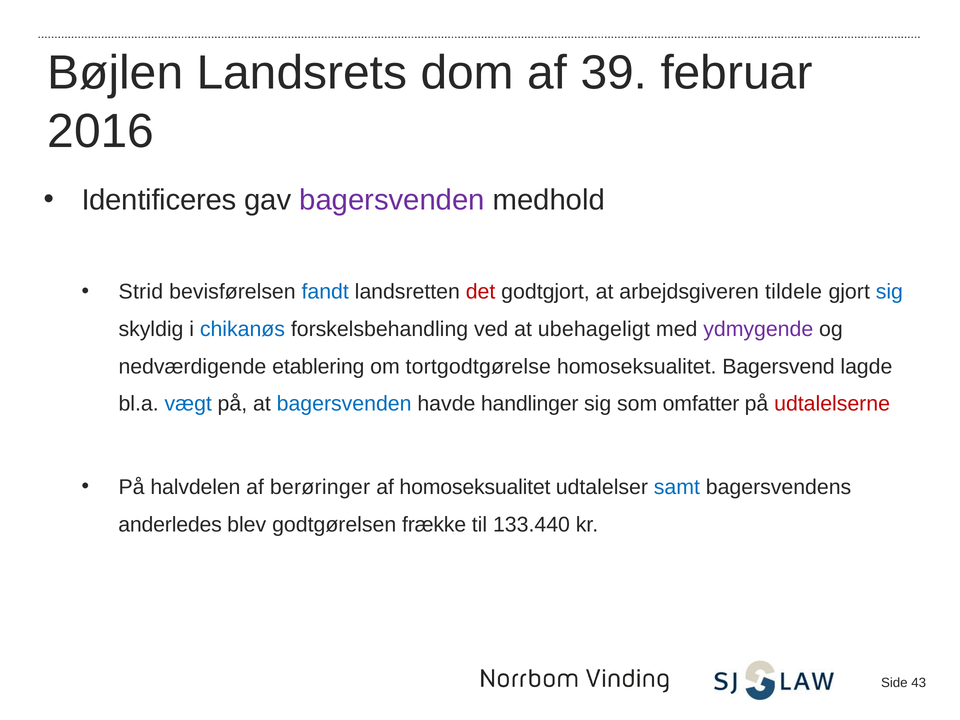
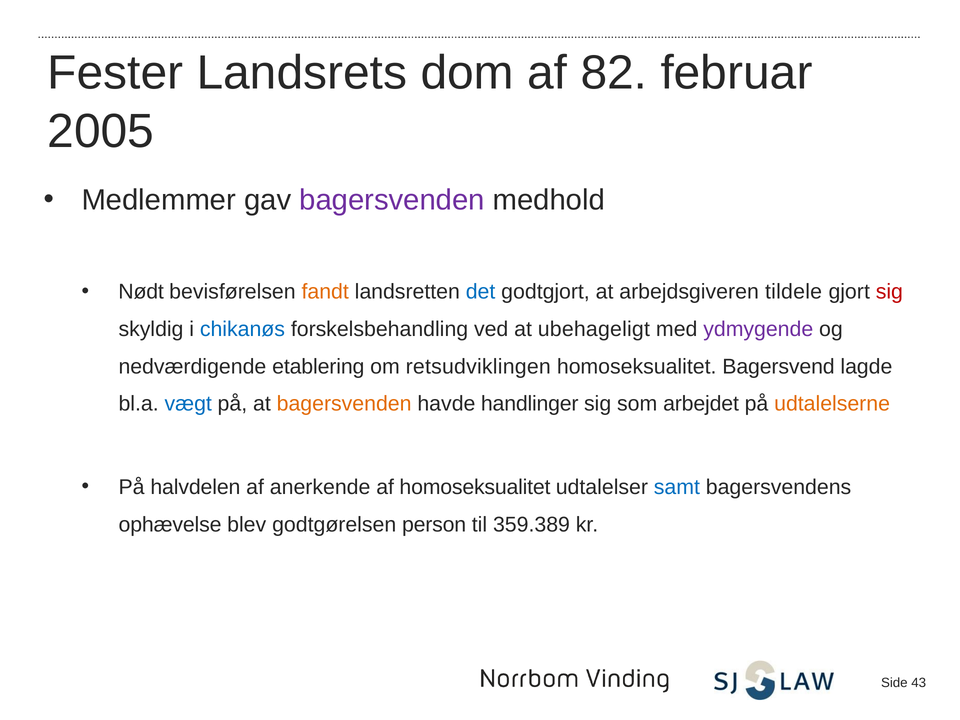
Bøjlen: Bøjlen -> Fester
39: 39 -> 82
2016: 2016 -> 2005
Identificeres: Identificeres -> Medlemmer
Strid: Strid -> Nødt
fandt colour: blue -> orange
det colour: red -> blue
sig at (889, 292) colour: blue -> red
tortgodtgørelse: tortgodtgørelse -> retsudviklingen
bagersvenden at (344, 404) colour: blue -> orange
omfatter: omfatter -> arbejdet
udtalelserne colour: red -> orange
berøringer: berøringer -> anerkende
anderledes: anderledes -> ophævelse
frække: frække -> person
133.440: 133.440 -> 359.389
